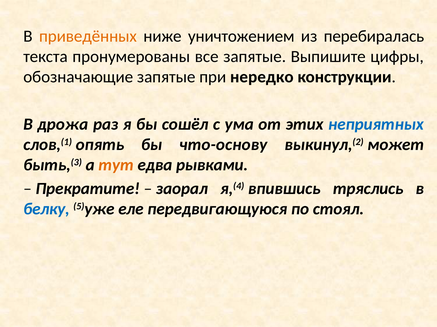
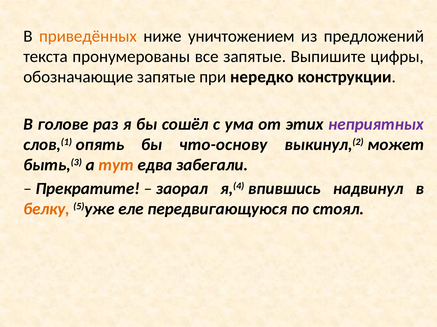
перебиралась: перебиралась -> предложений
дрожа: дрожа -> голове
неприятных colour: blue -> purple
рывками: рывками -> забегали
тряслись: тряслись -> надвинул
белку colour: blue -> orange
